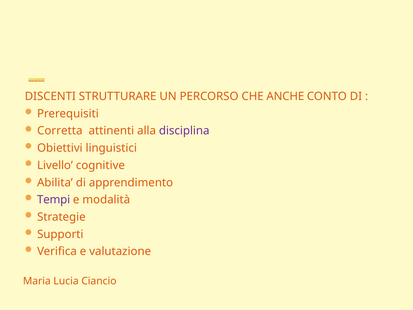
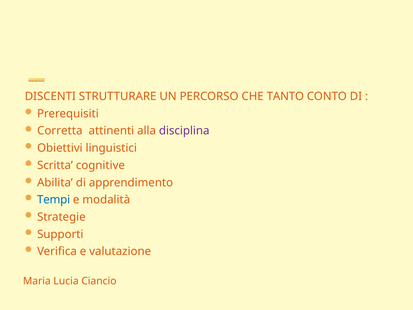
ANCHE: ANCHE -> TANTO
Livello: Livello -> Scritta
Tempi colour: purple -> blue
